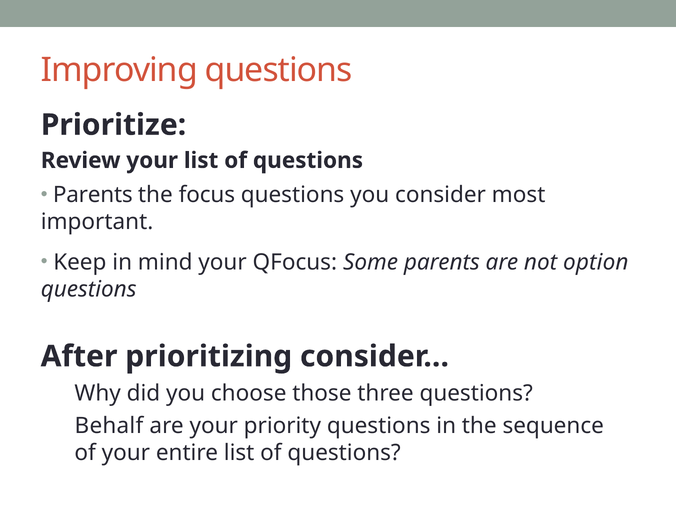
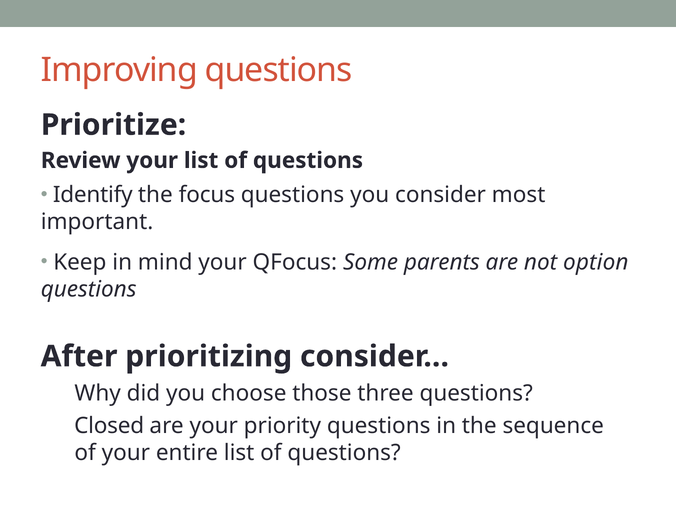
Parents at (93, 195): Parents -> Identify
Behalf: Behalf -> Closed
